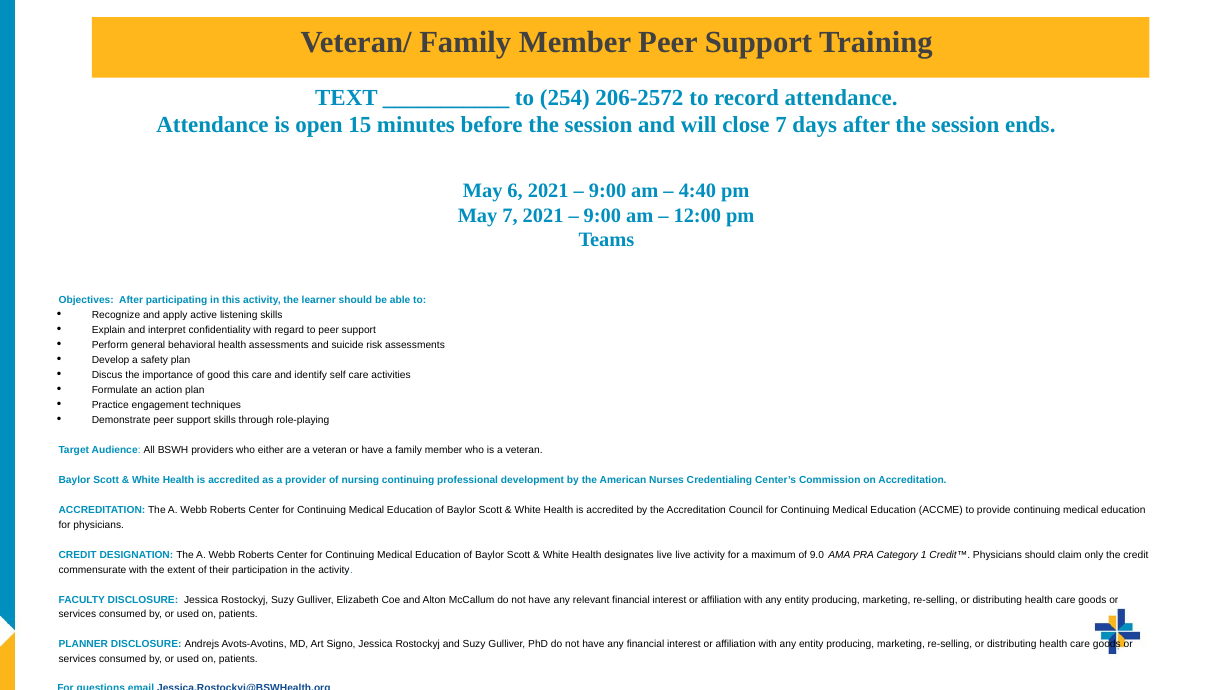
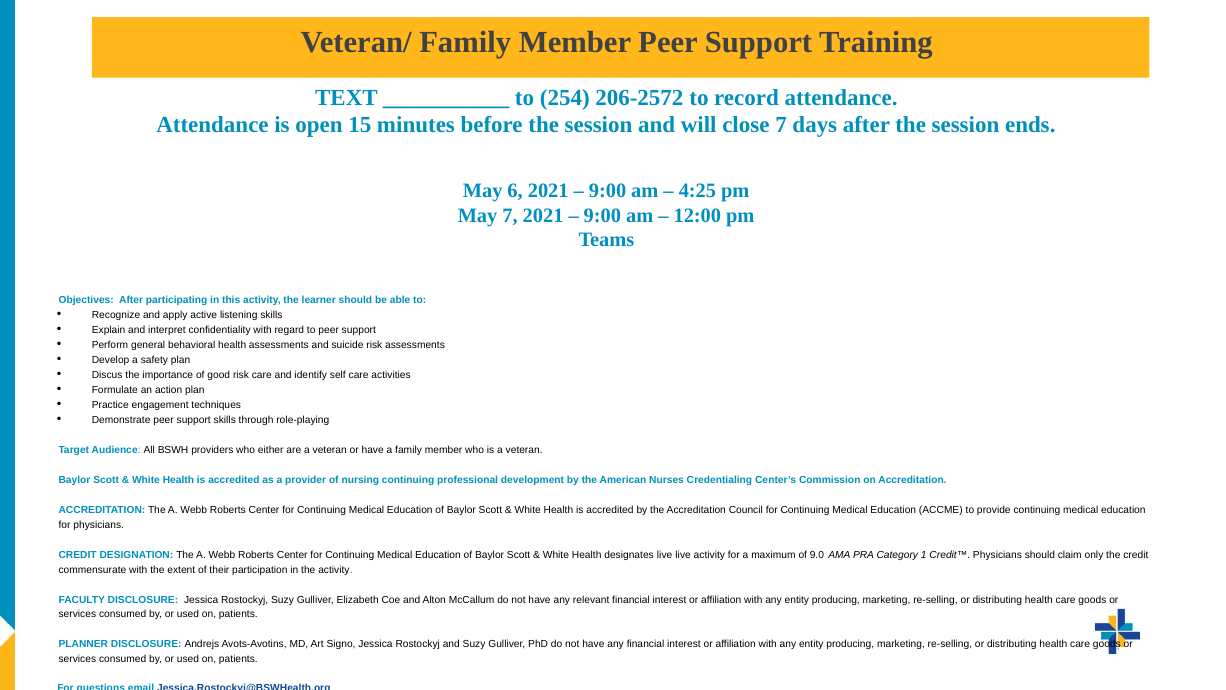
4:40: 4:40 -> 4:25
good this: this -> risk
